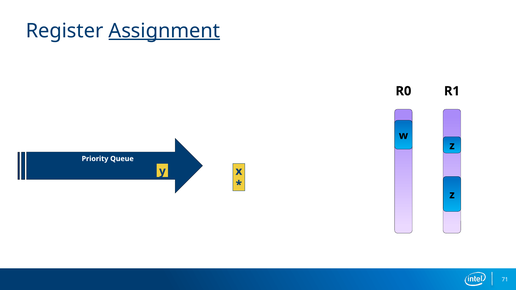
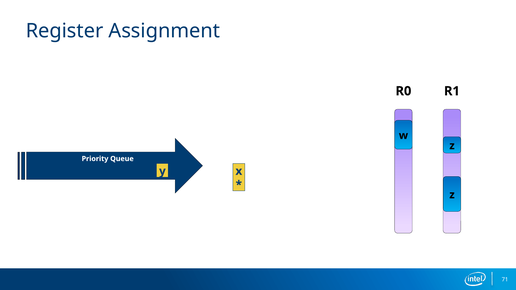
Assignment underline: present -> none
